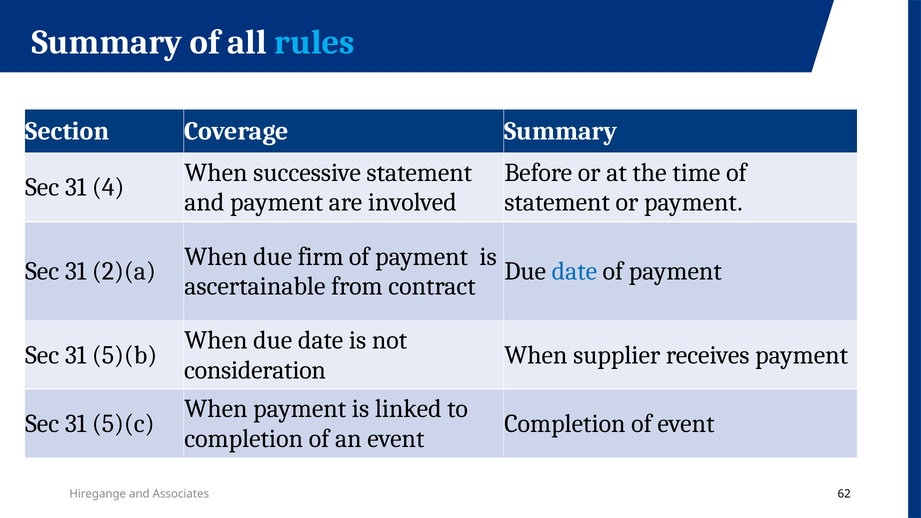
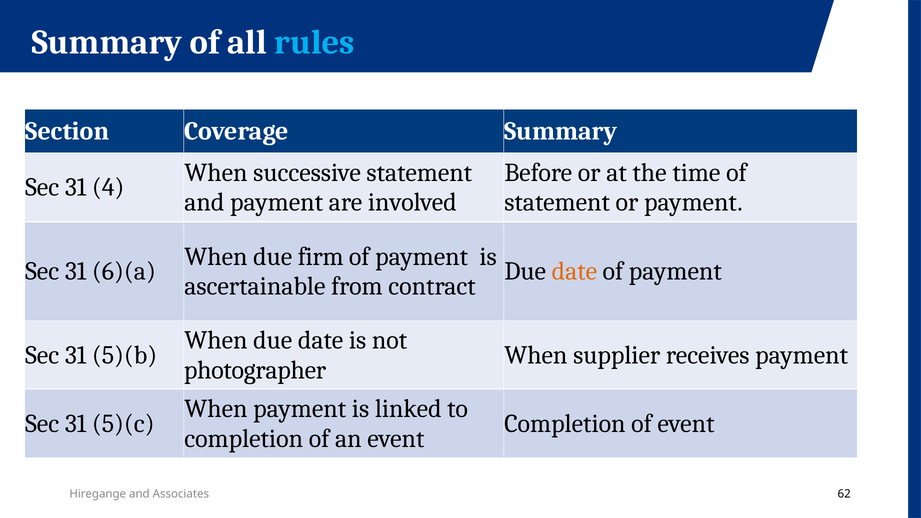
2)(a: 2)(a -> 6)(a
date at (574, 271) colour: blue -> orange
consideration: consideration -> photographer
